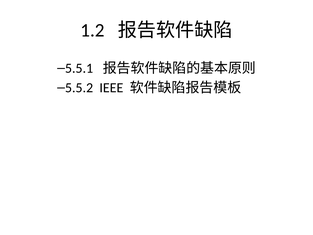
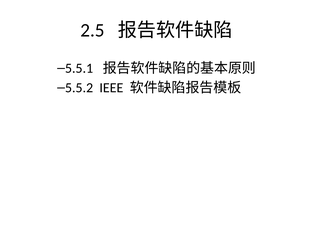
1.2: 1.2 -> 2.5
